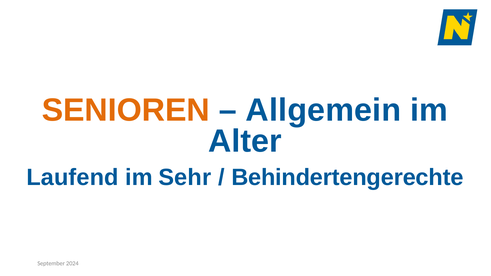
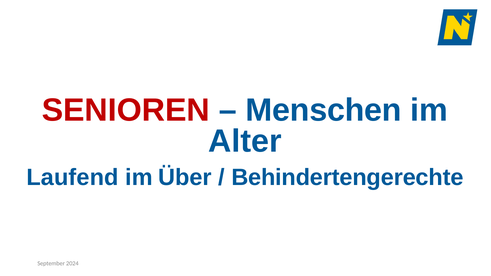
SENIOREN colour: orange -> red
Allgemein: Allgemein -> Menschen
Sehr: Sehr -> Über
